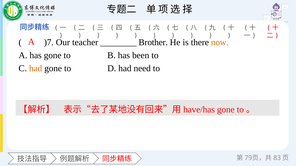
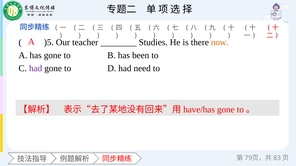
)7: )7 -> )5
Brother: Brother -> Studies
had at (36, 69) colour: orange -> purple
